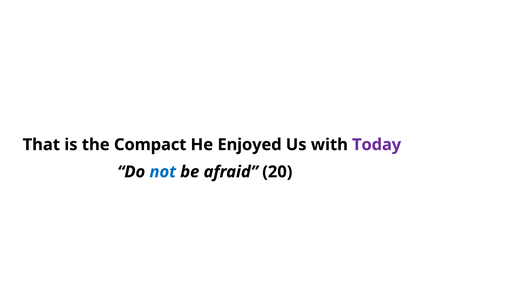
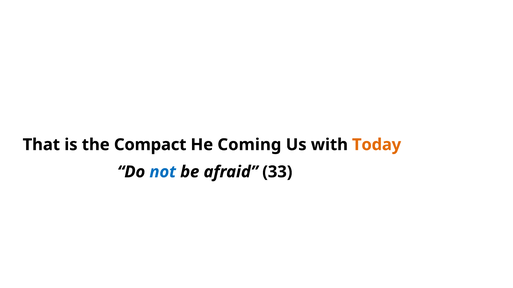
Enjoyed: Enjoyed -> Coming
Today colour: purple -> orange
20: 20 -> 33
